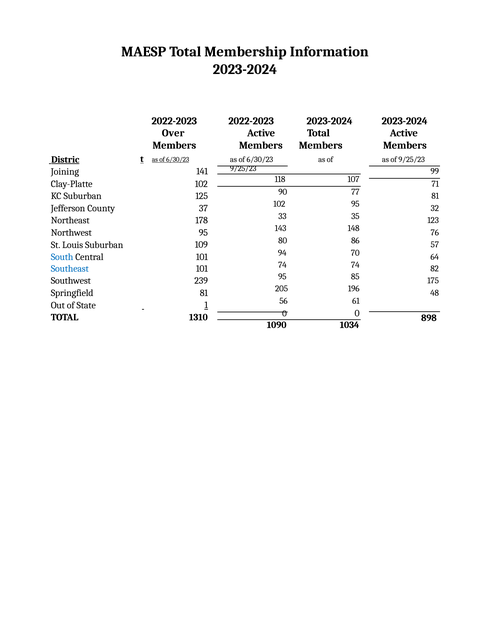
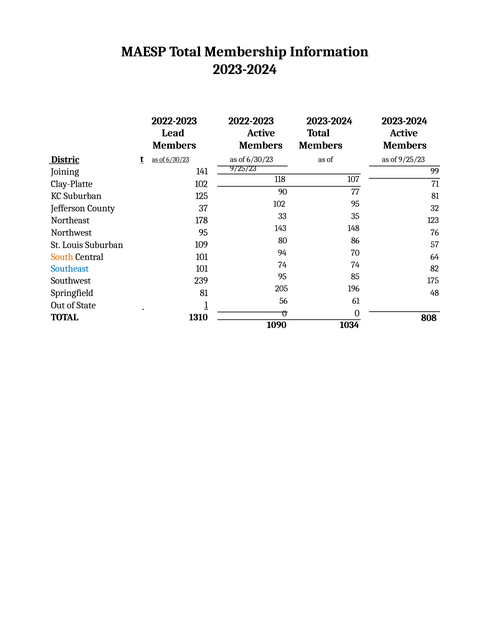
Over: Over -> Lead
South colour: blue -> orange
898: 898 -> 808
